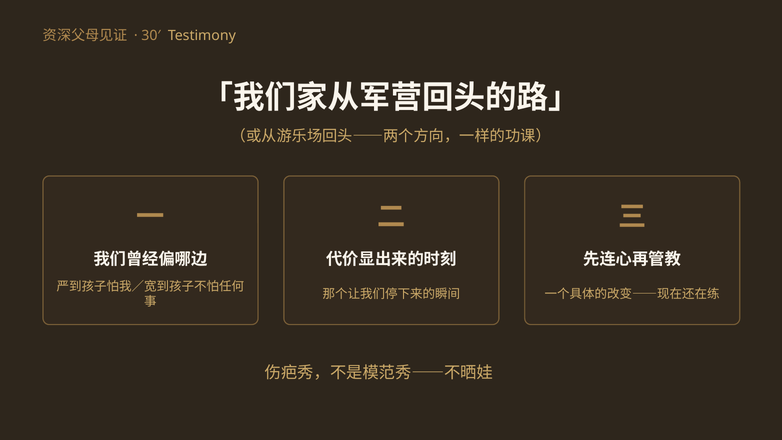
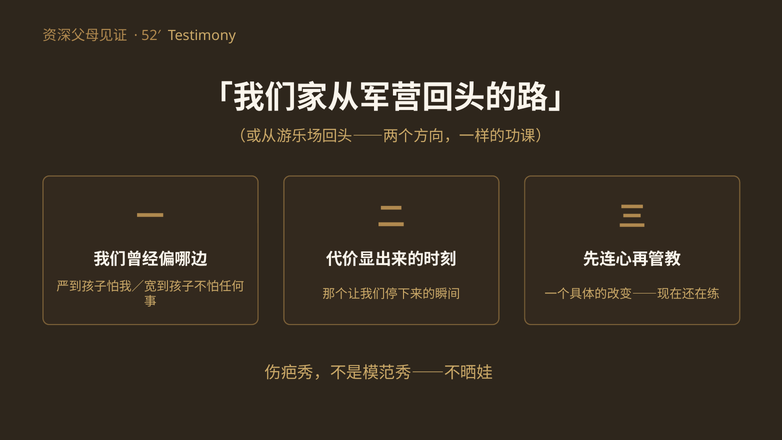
30′: 30′ -> 52′
